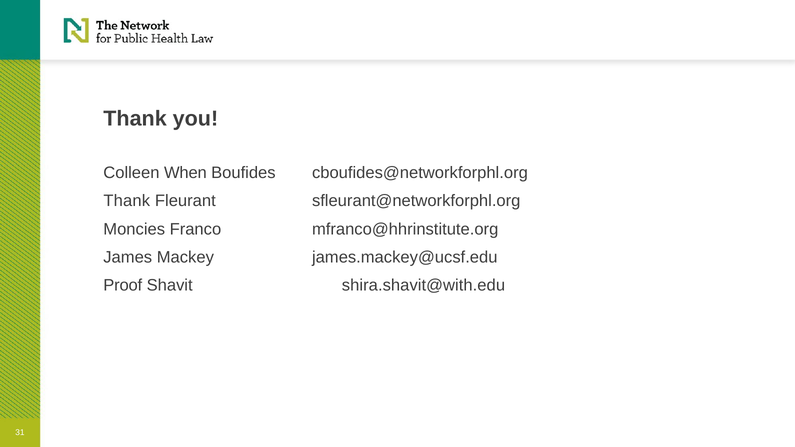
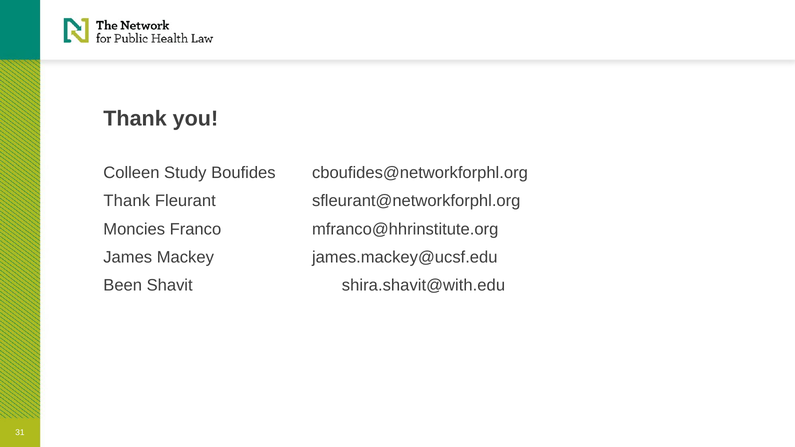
When: When -> Study
Proof: Proof -> Been
